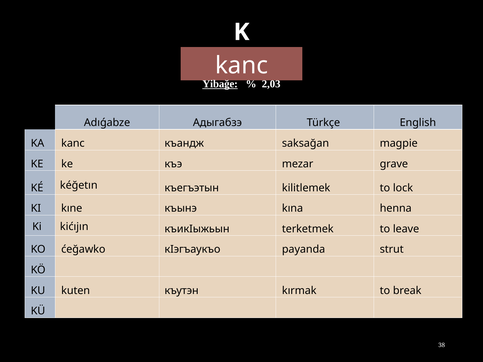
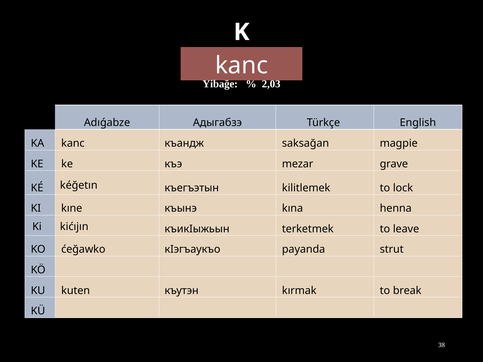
Yibağe underline: present -> none
